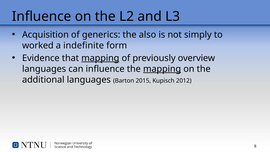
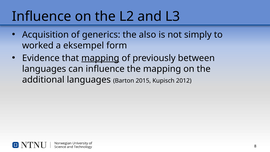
indefinite: indefinite -> eksempel
overview: overview -> between
mapping at (162, 69) underline: present -> none
